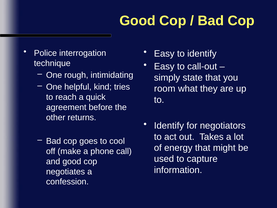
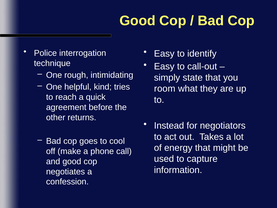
Identify at (169, 126): Identify -> Instead
